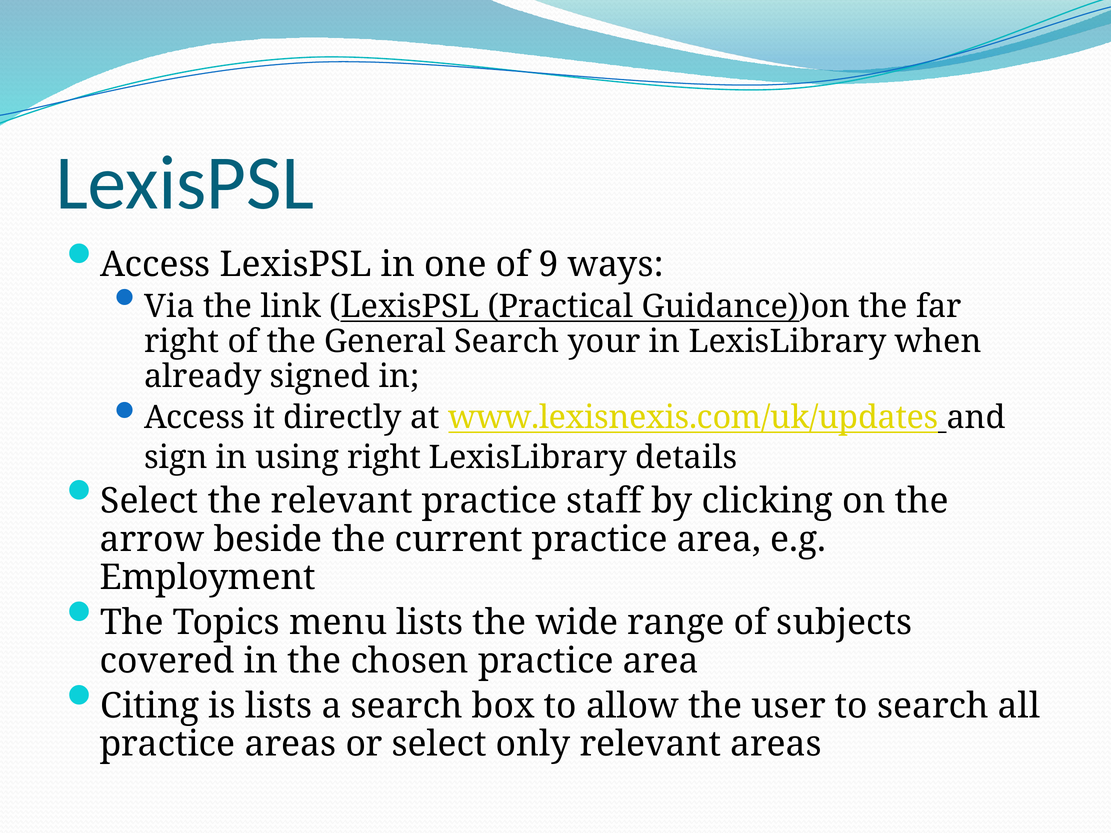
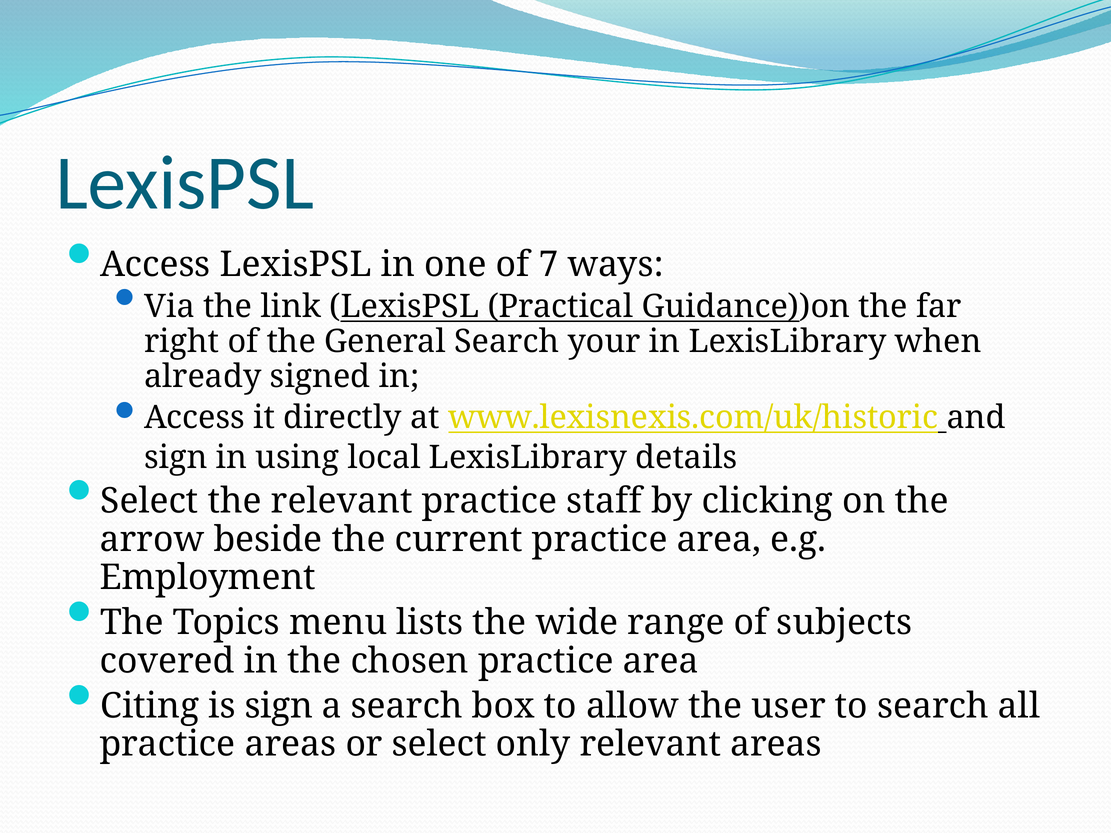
9: 9 -> 7
www.lexisnexis.com/uk/updates: www.lexisnexis.com/uk/updates -> www.lexisnexis.com/uk/historic
using right: right -> local
is lists: lists -> sign
